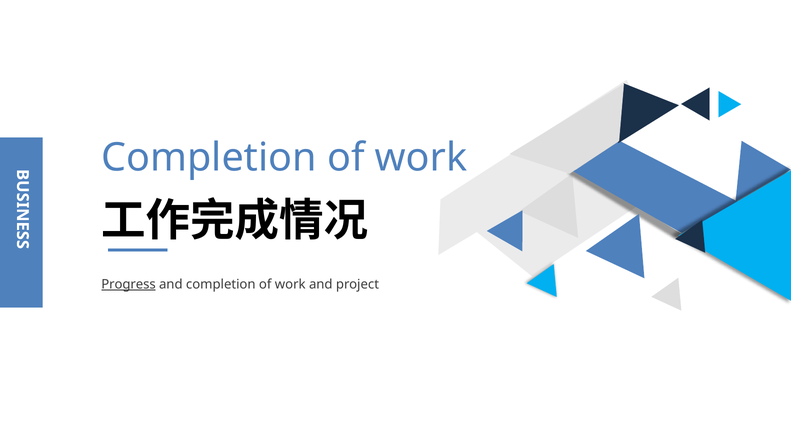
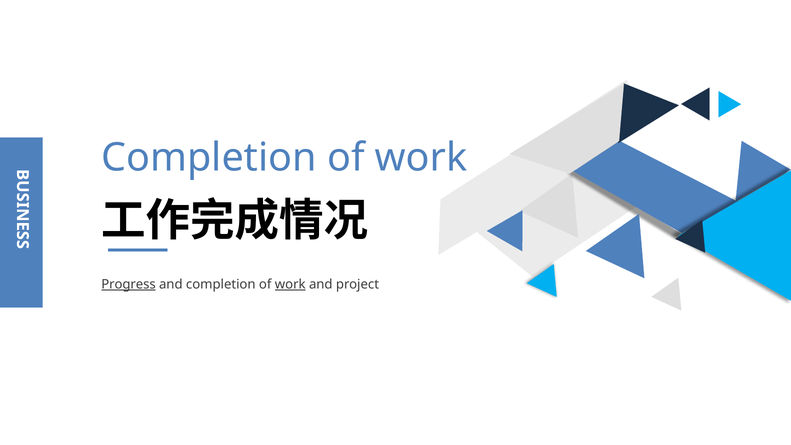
work at (290, 284) underline: none -> present
